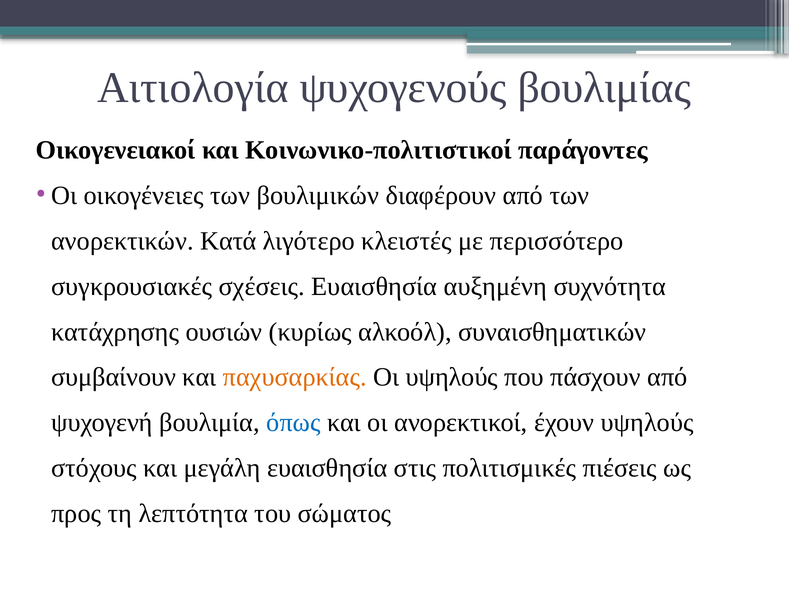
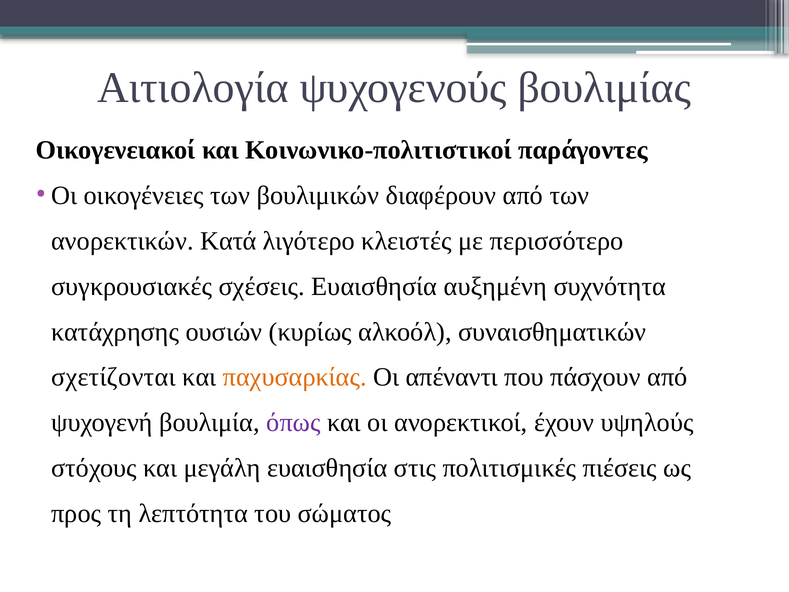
συμβαίνουν: συμβαίνουν -> σχετίζονται
Οι υψηλούς: υψηλούς -> απέναντι
όπως colour: blue -> purple
